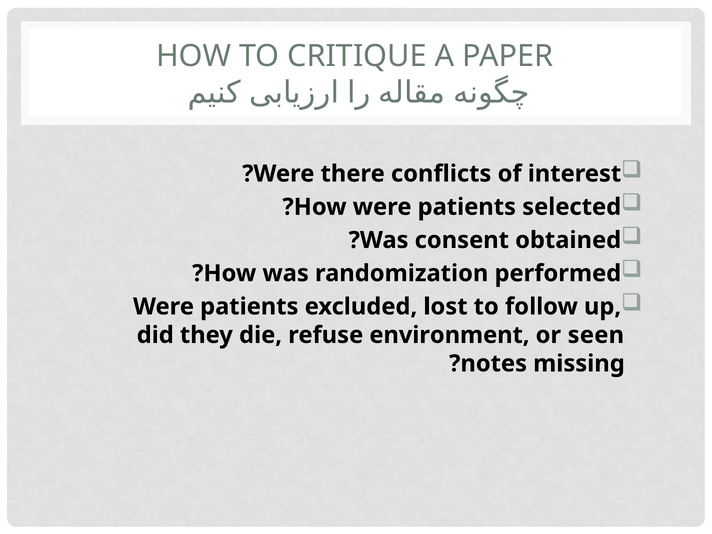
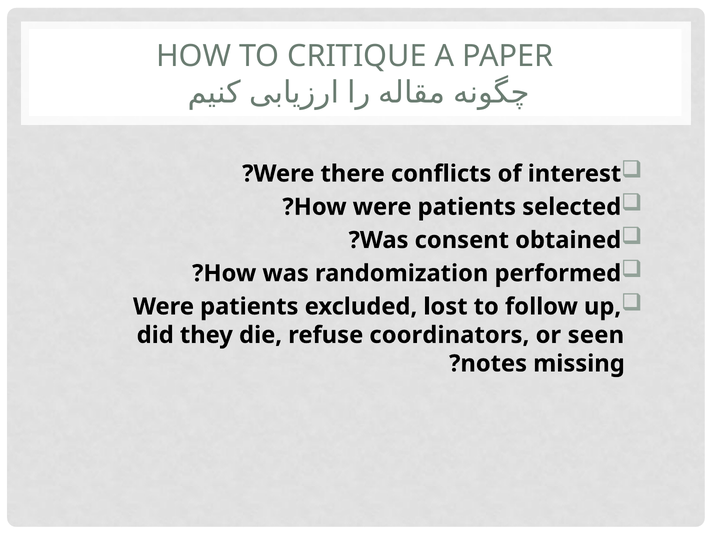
environment: environment -> coordinators
